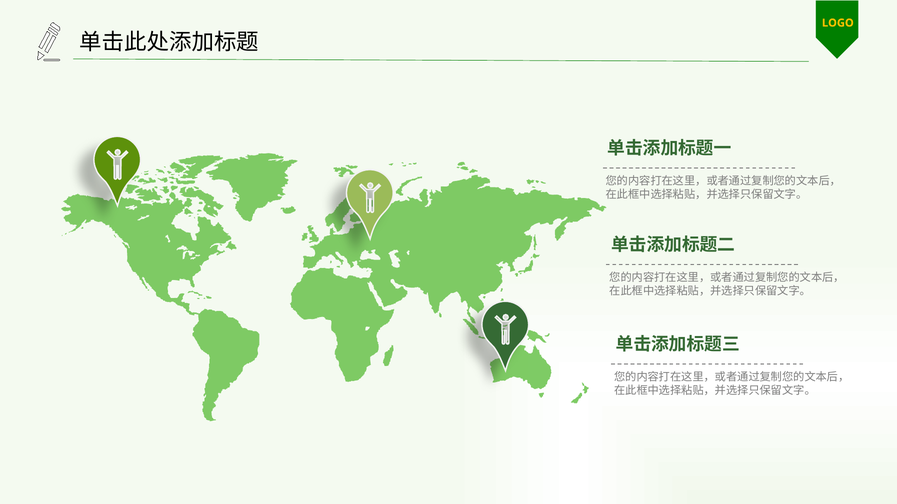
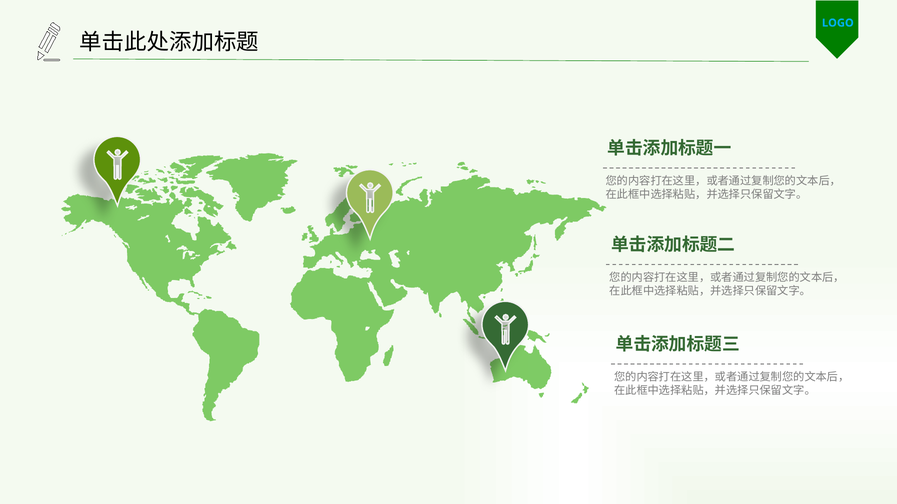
LOGO colour: yellow -> light blue
